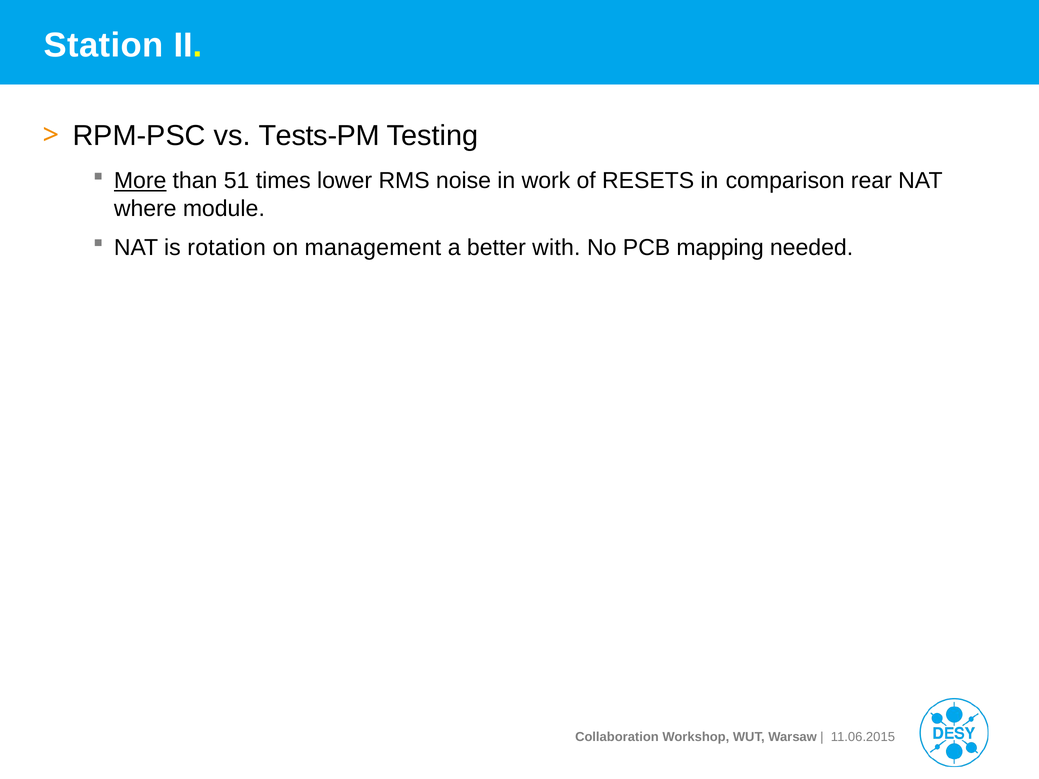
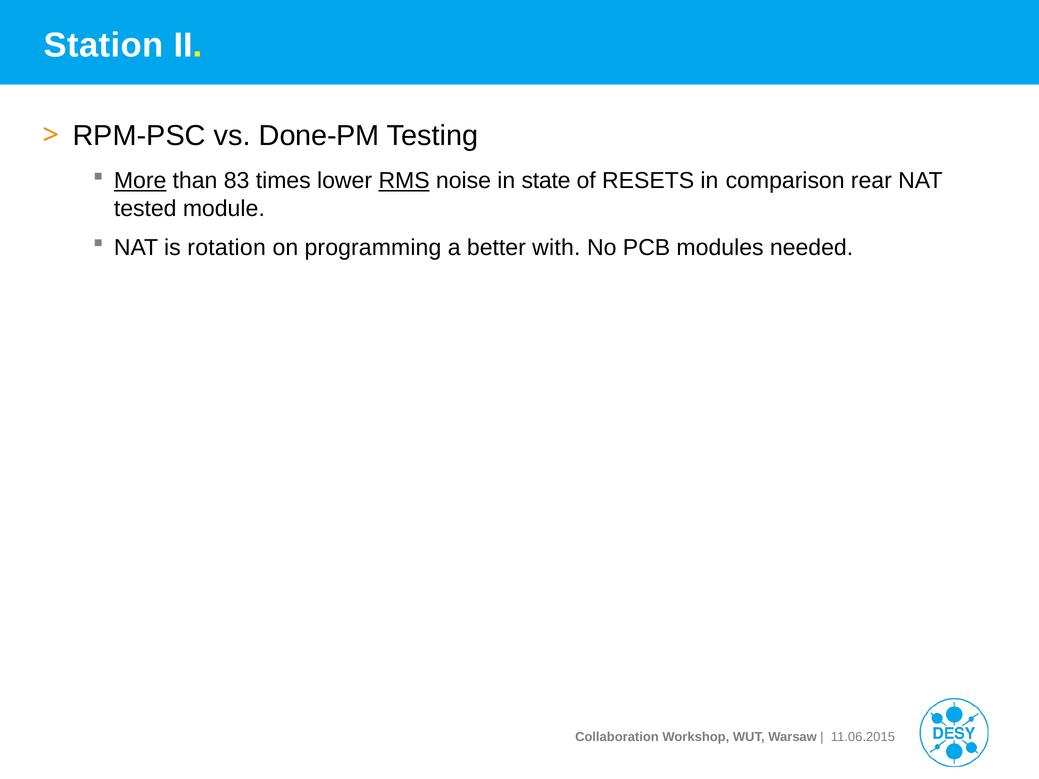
Tests-PM: Tests-PM -> Done-PM
51: 51 -> 83
RMS underline: none -> present
work: work -> state
where: where -> tested
management: management -> programming
mapping: mapping -> modules
